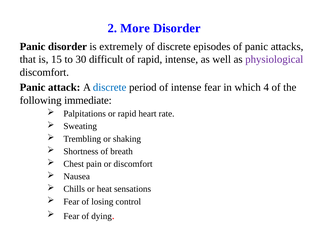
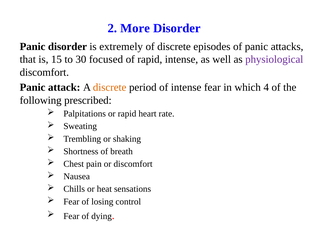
difficult: difficult -> focused
discrete at (110, 87) colour: blue -> orange
immediate: immediate -> prescribed
